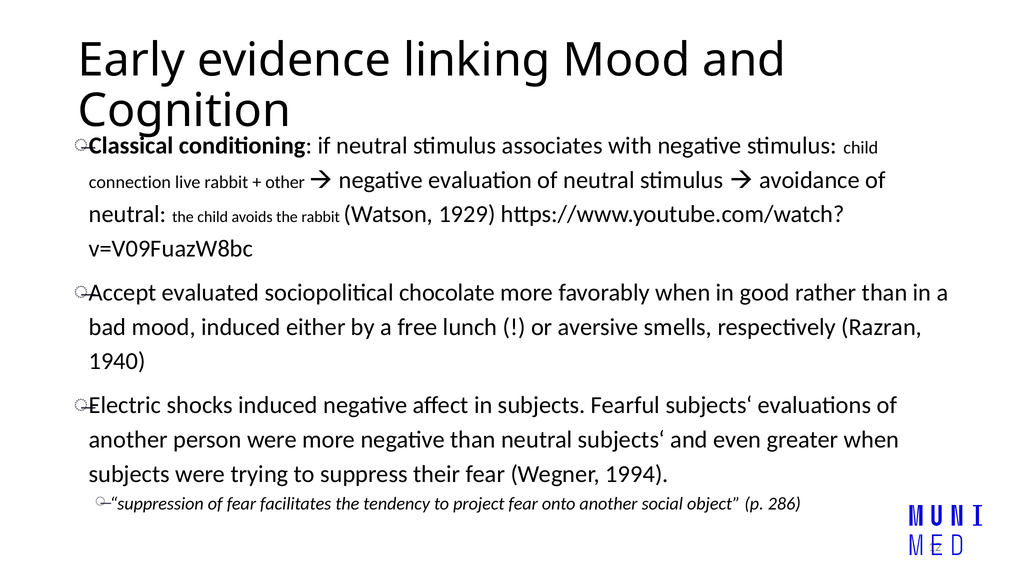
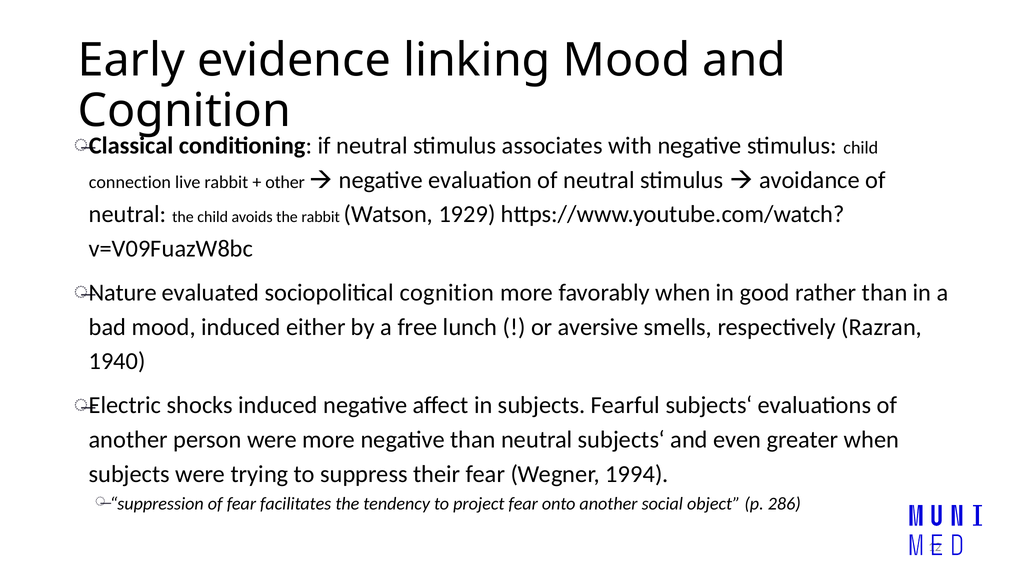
Accept: Accept -> Nature
sociopolitical chocolate: chocolate -> cognition
